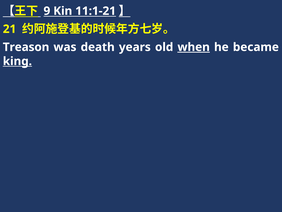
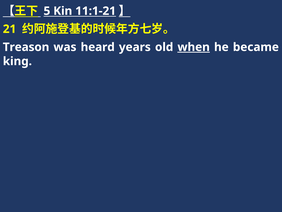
9: 9 -> 5
death: death -> heard
king underline: present -> none
